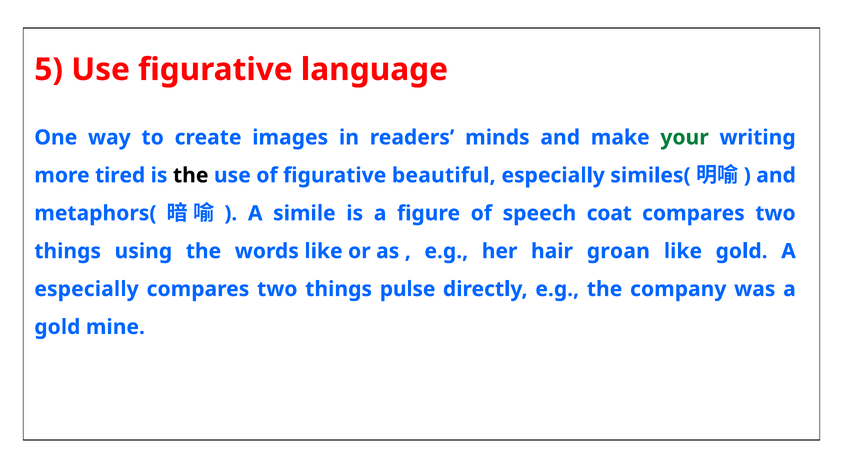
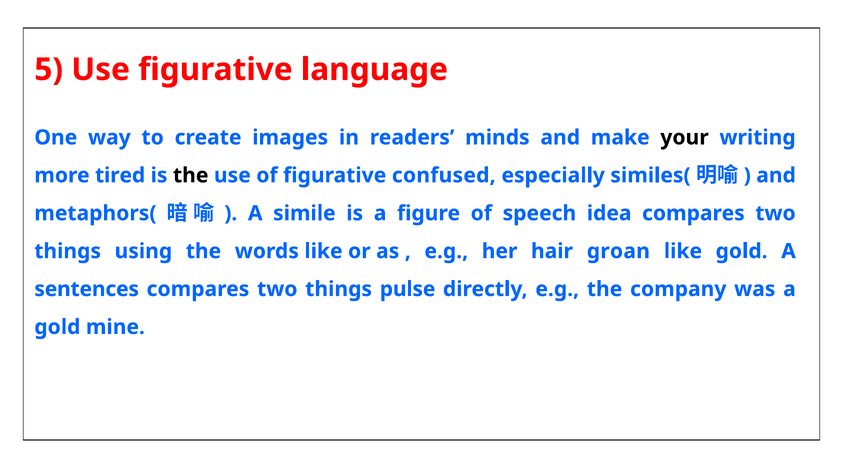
your colour: green -> black
beautiful: beautiful -> confused
coat: coat -> idea
especially at (86, 289): especially -> sentences
